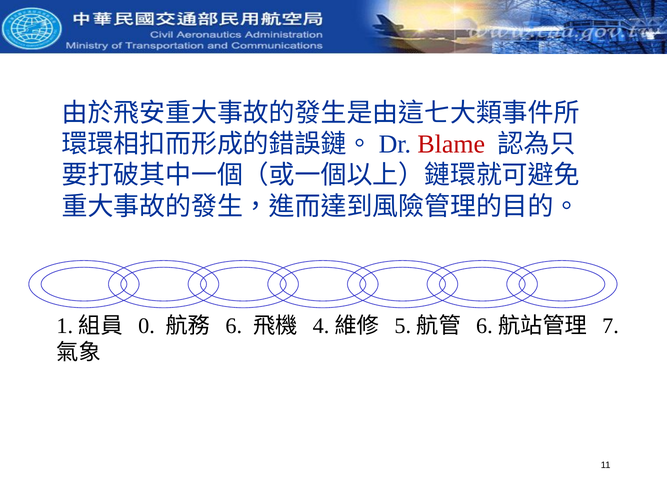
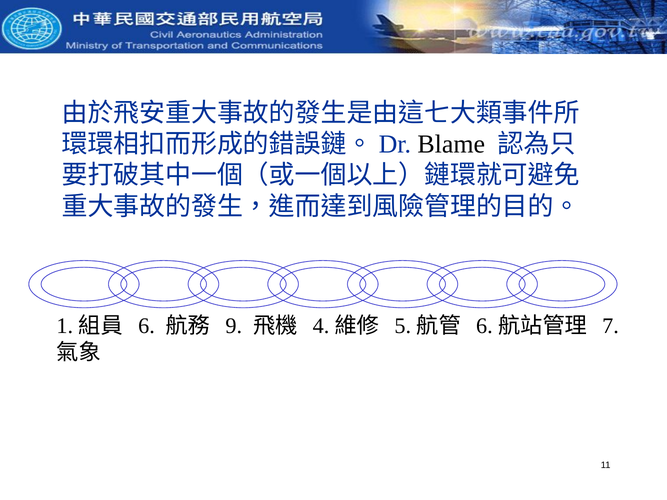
Blame colour: red -> black
0: 0 -> 6
6: 6 -> 9
